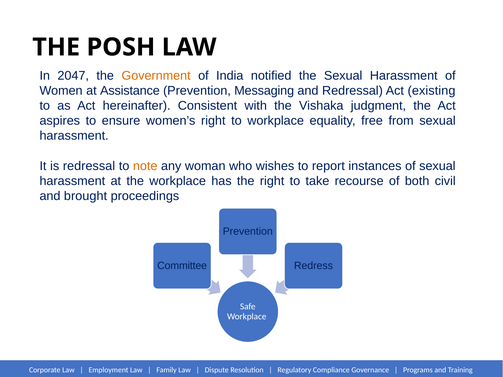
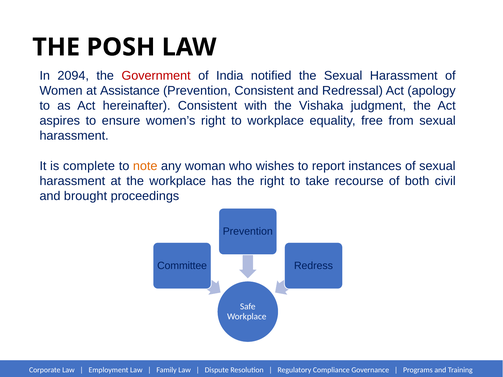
2047: 2047 -> 2094
Government colour: orange -> red
Prevention Messaging: Messaging -> Consistent
existing: existing -> apology
is redressal: redressal -> complete
